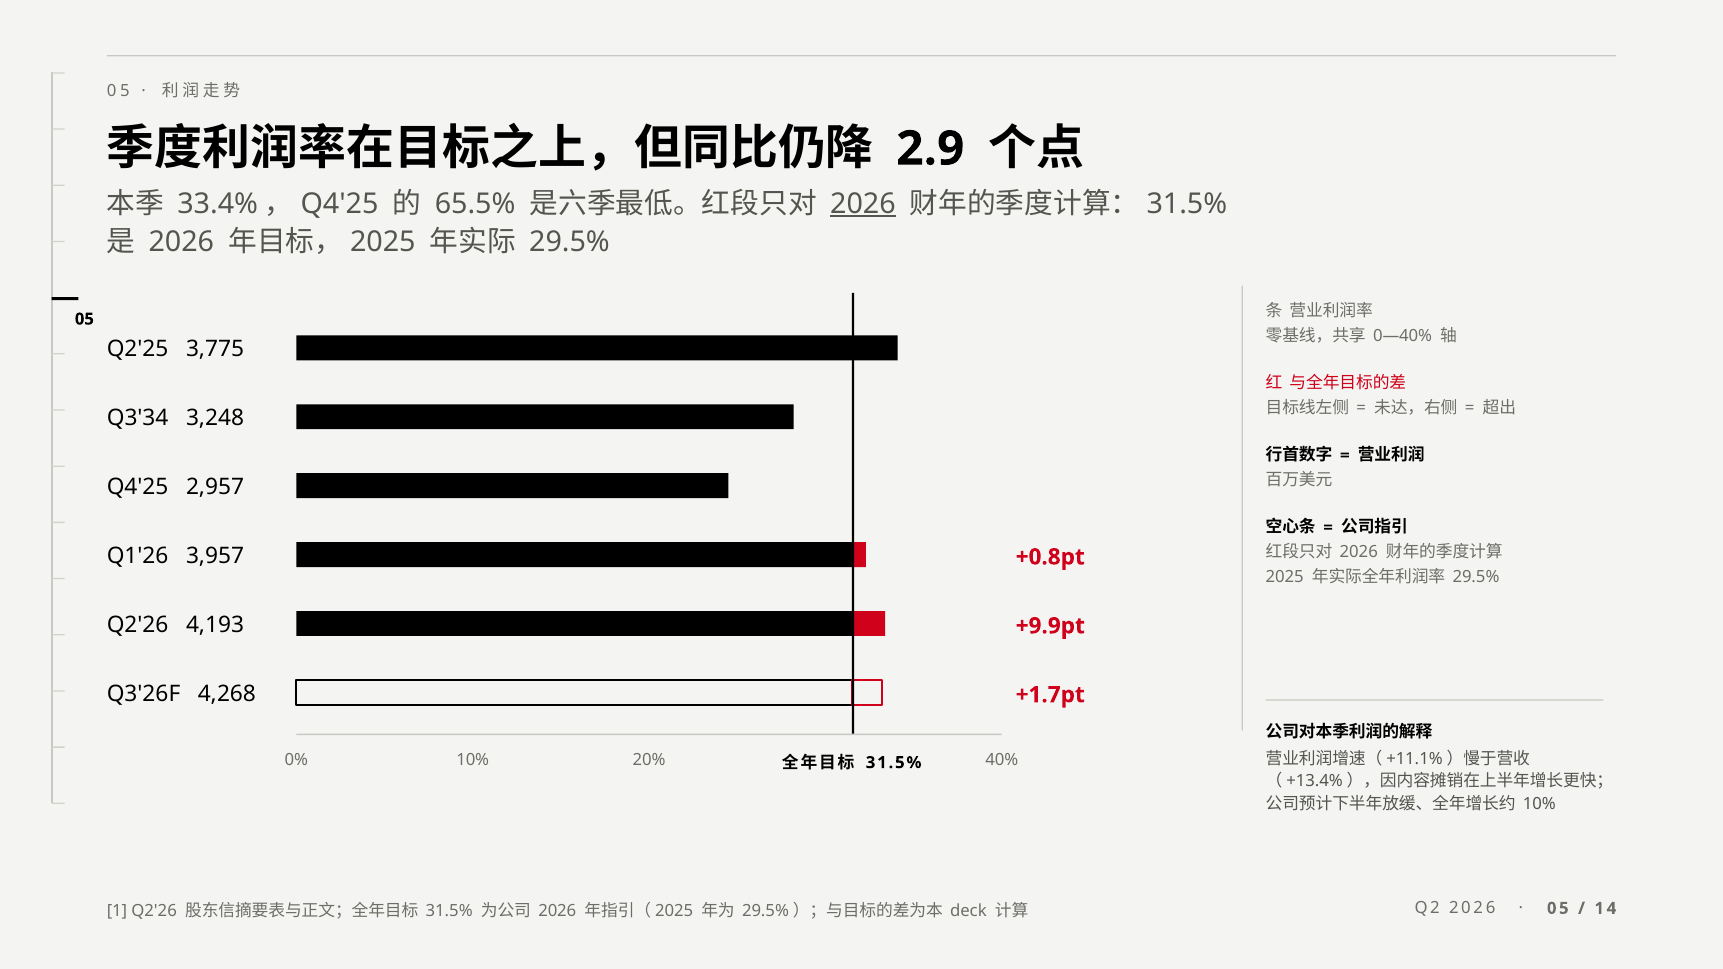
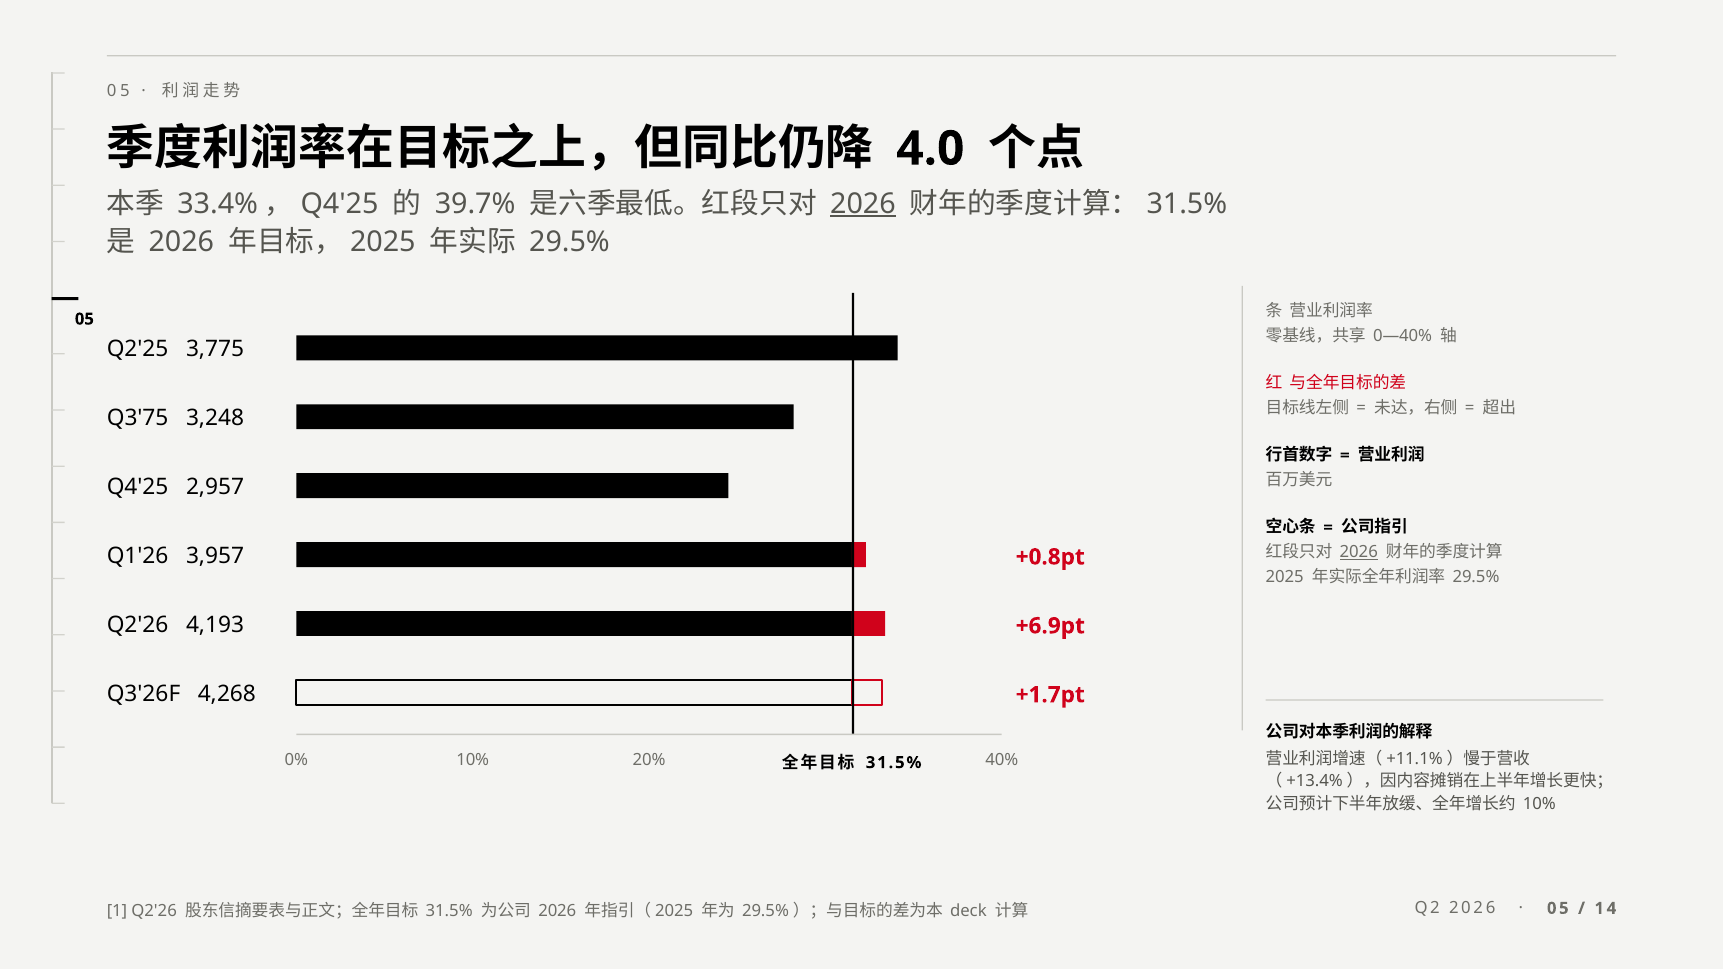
2.9: 2.9 -> 4.0
65.5%: 65.5% -> 39.7%
Q3'34: Q3'34 -> Q3'75
2026 at (1359, 552) underline: none -> present
+9.9pt: +9.9pt -> +6.9pt
